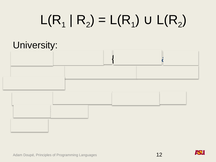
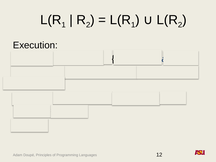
University: University -> Execution
